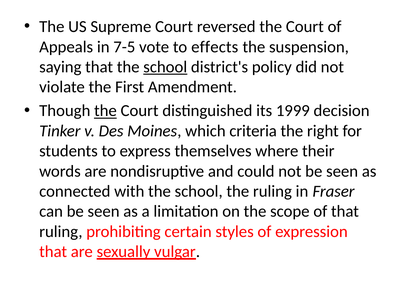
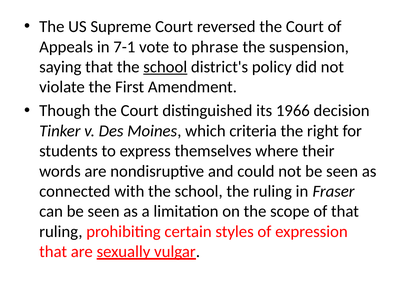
7-5: 7-5 -> 7-1
effects: effects -> phrase
the at (105, 111) underline: present -> none
1999: 1999 -> 1966
